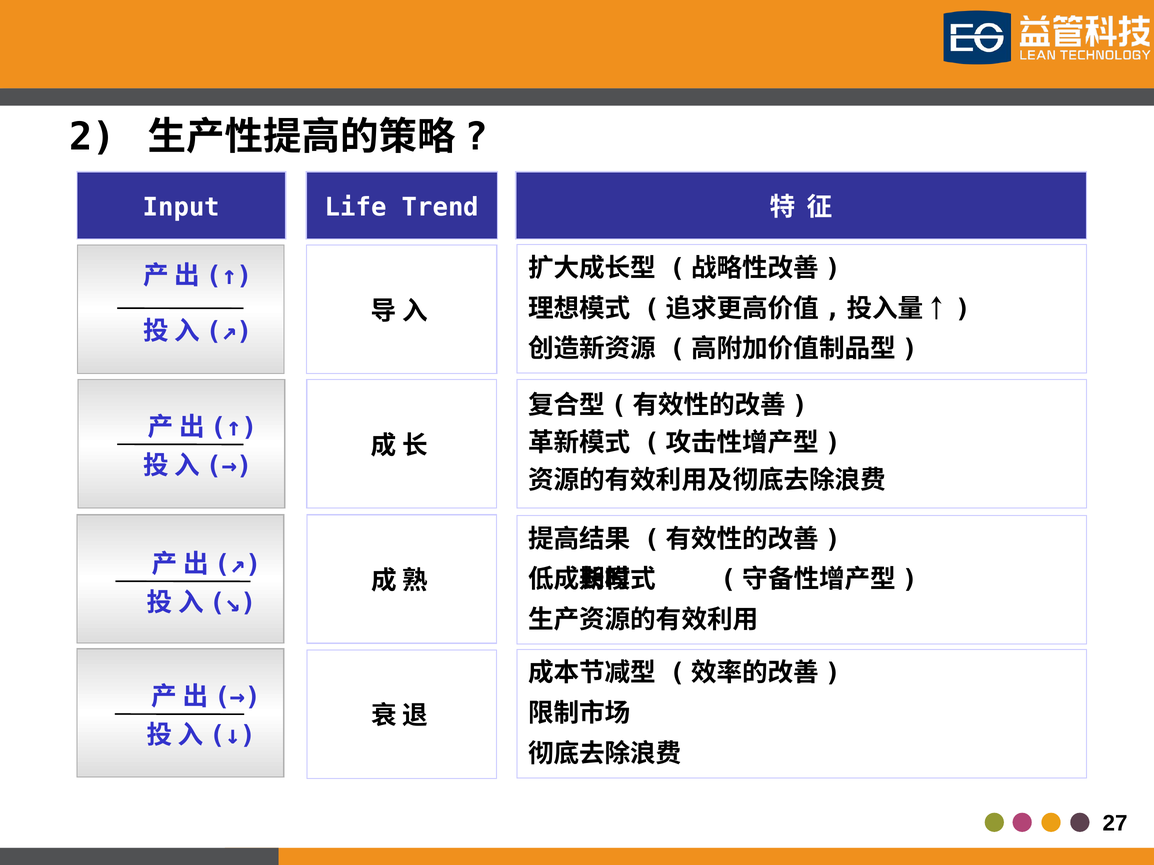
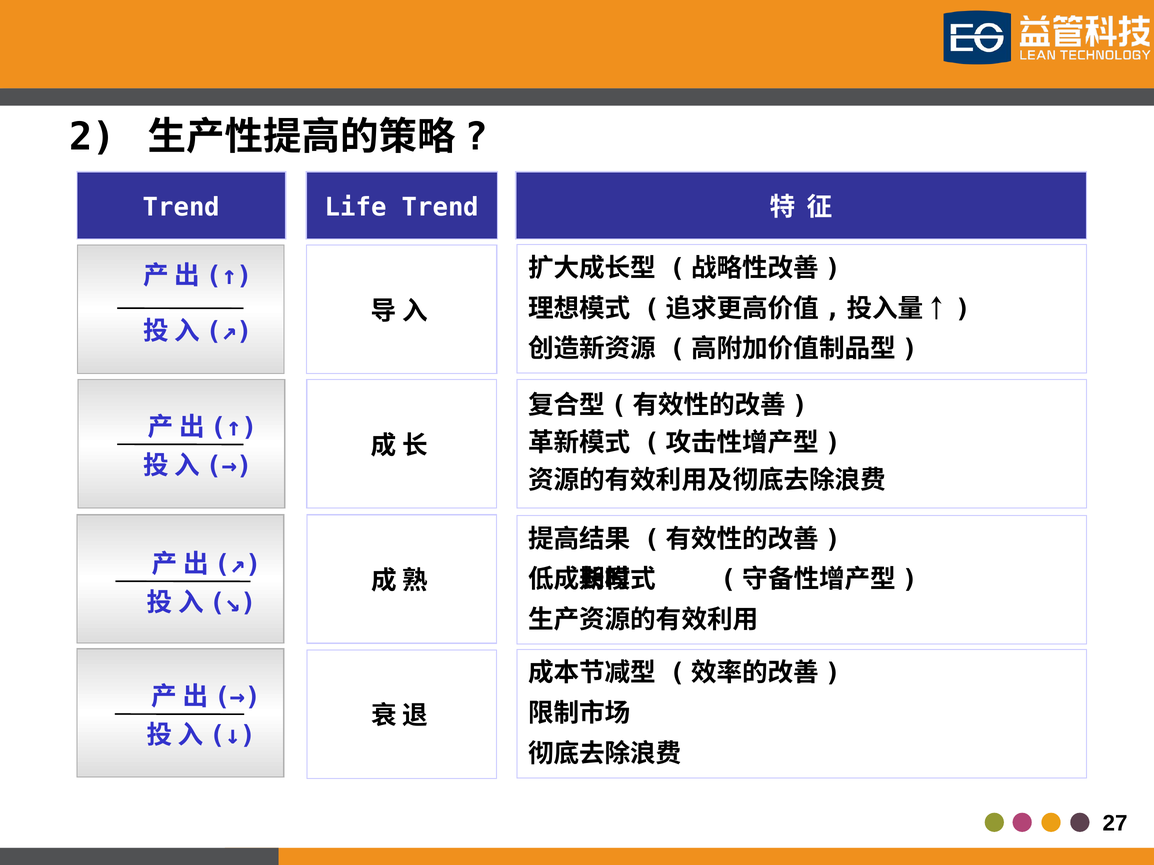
Input at (181, 207): Input -> Trend
